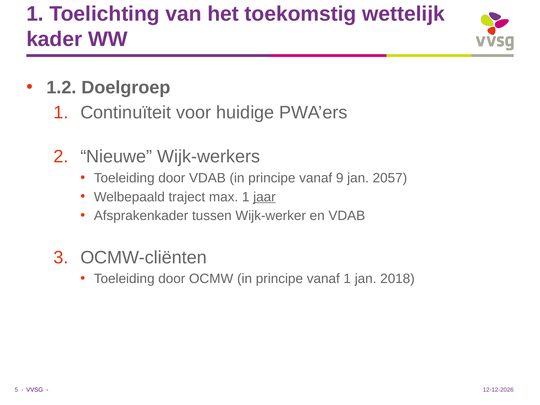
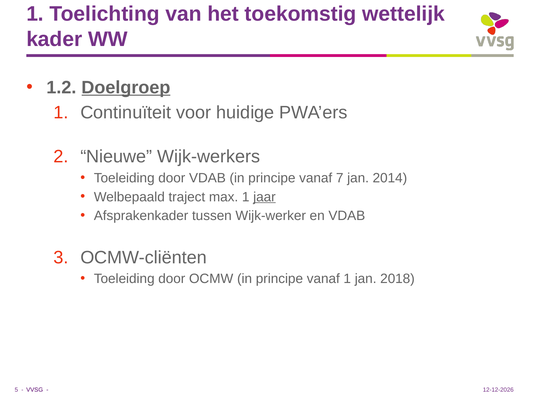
Doelgroep underline: none -> present
9: 9 -> 7
2057: 2057 -> 2014
